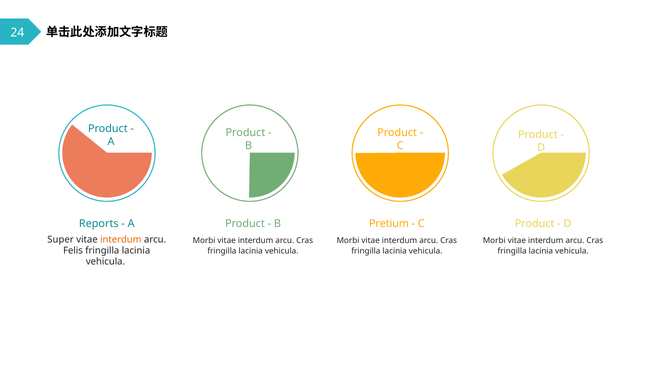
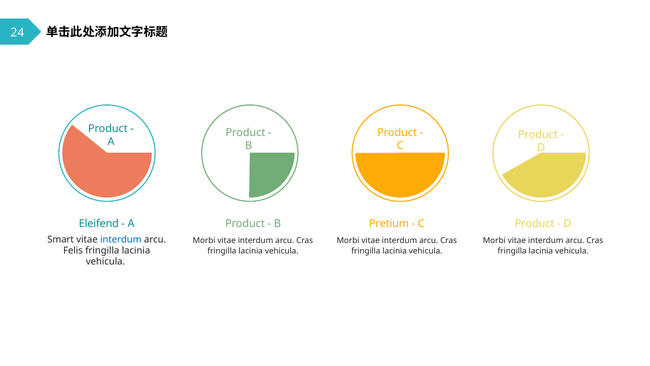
Reports: Reports -> Eleifend
Super: Super -> Smart
interdum at (121, 239) colour: orange -> blue
